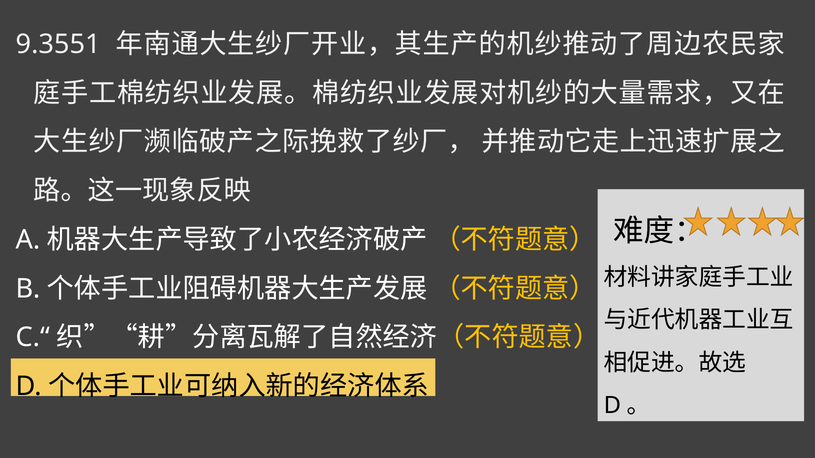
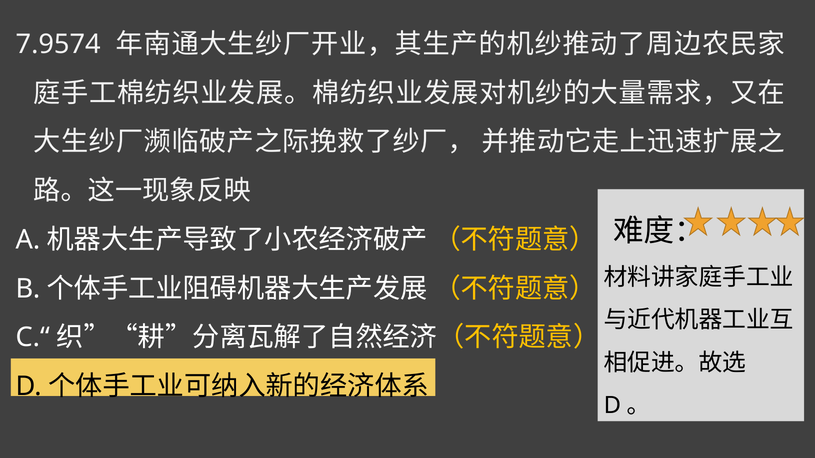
9.3551: 9.3551 -> 7.9574
